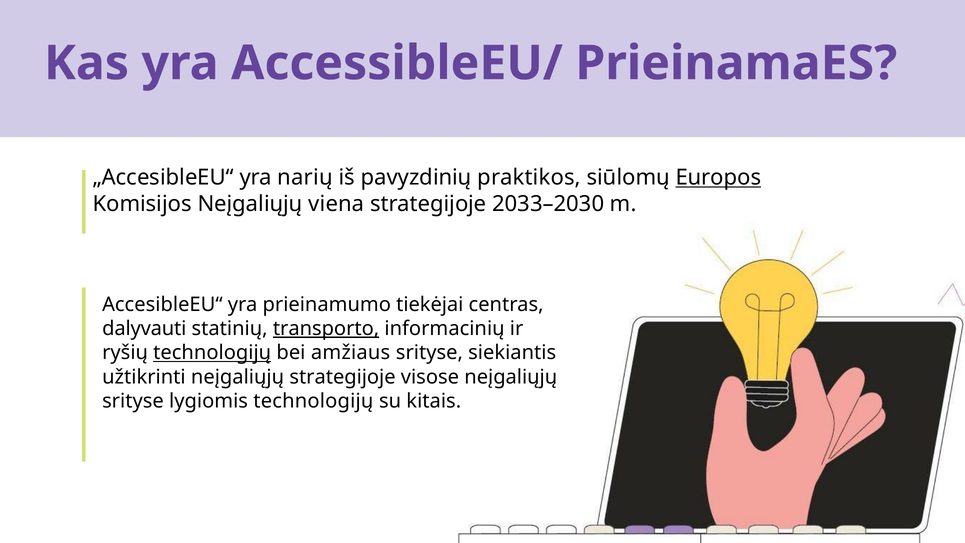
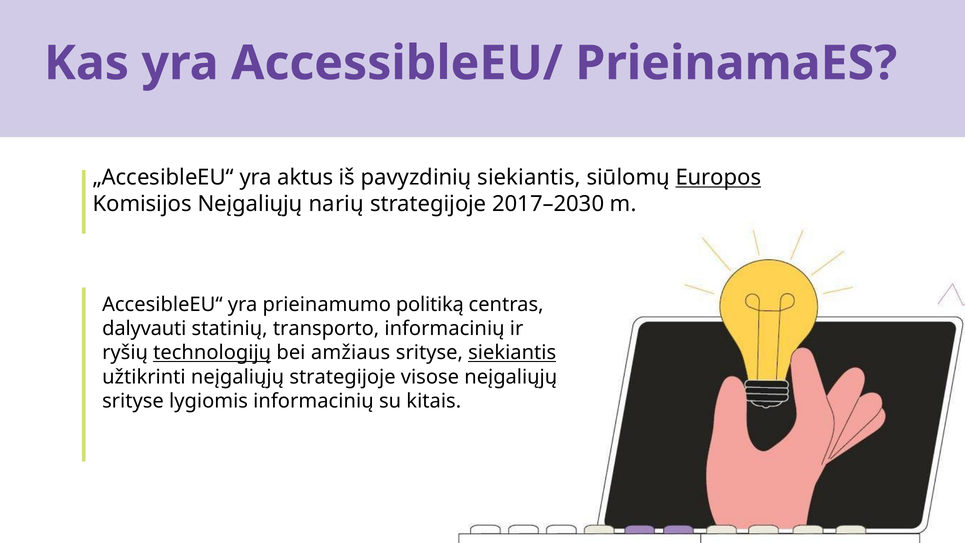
narių: narių -> aktus
pavyzdinių praktikos: praktikos -> siekiantis
viena: viena -> narių
2033–2030: 2033–2030 -> 2017–2030
tiekėjai: tiekėjai -> politiką
transporto underline: present -> none
siekiantis at (512, 353) underline: none -> present
lygiomis technologijų: technologijų -> informacinių
